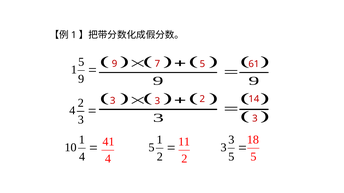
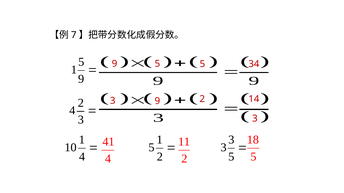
1 at (74, 35): 1 -> 7
9 7: 7 -> 5
61: 61 -> 34
3 at (157, 101): 3 -> 9
